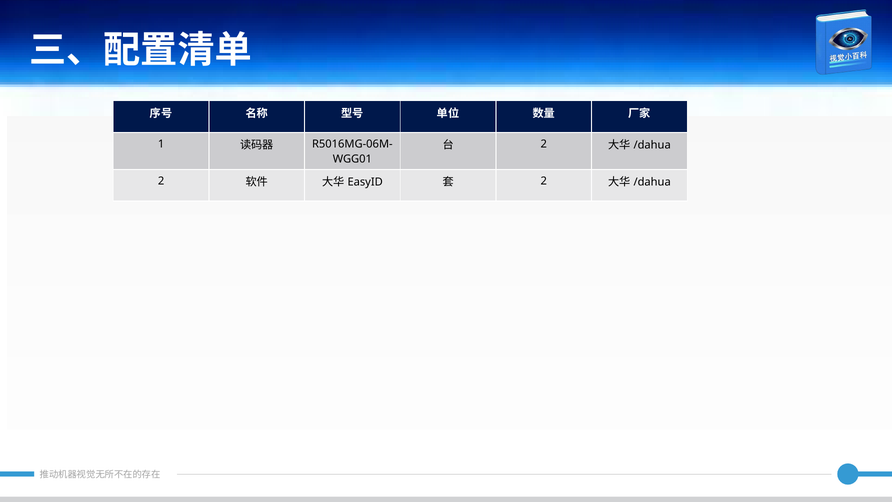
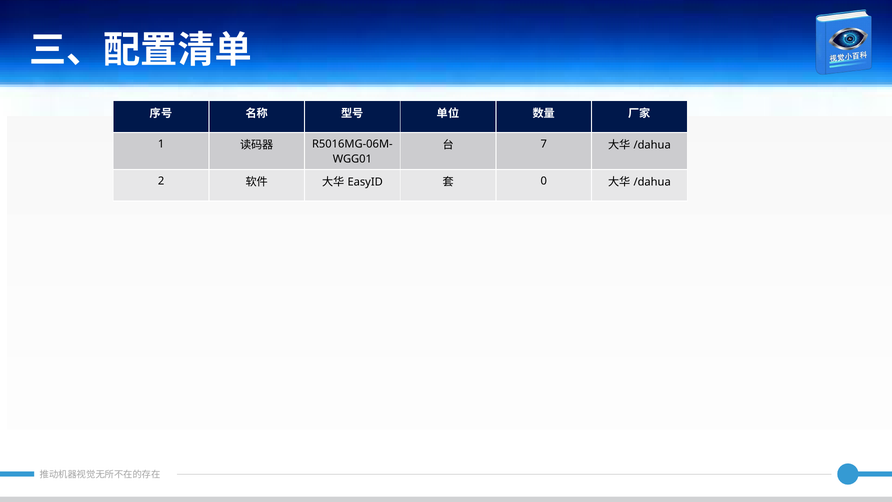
2 at (544, 144): 2 -> 7
2 at (544, 181): 2 -> 0
